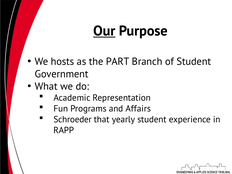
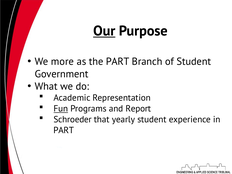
hosts: hosts -> more
Fun underline: none -> present
Affairs: Affairs -> Report
RAPP at (64, 130): RAPP -> PART
